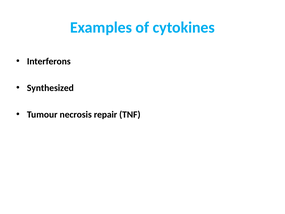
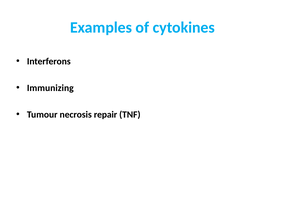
Synthesized: Synthesized -> Immunizing
